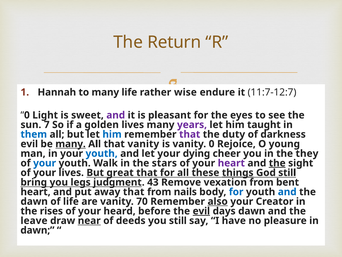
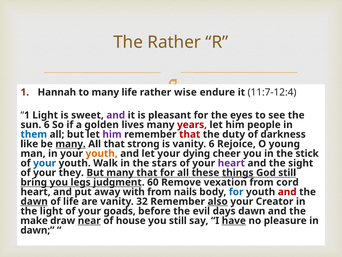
The Return: Return -> Rather
11:7-12:7: 11:7-12:7 -> 11:7-12:4
0 at (27, 115): 0 -> 1
sun 7: 7 -> 6
years colour: purple -> red
taught: taught -> people
him at (112, 134) colour: blue -> purple
that at (190, 134) colour: purple -> red
evil at (29, 144): evil -> like
that vanity: vanity -> strong
vanity 0: 0 -> 6
youth at (102, 153) colour: blue -> orange
they: they -> stick
the at (277, 163) underline: present -> none
your lives: lives -> they
But great: great -> many
43: 43 -> 60
bent: bent -> cord
away that: that -> with
and at (287, 192) colour: blue -> red
dawn at (34, 201) underline: none -> present
70: 70 -> 32
the rises: rises -> light
heard: heard -> goads
evil at (201, 211) underline: present -> none
leave: leave -> make
deeds: deeds -> house
have underline: none -> present
